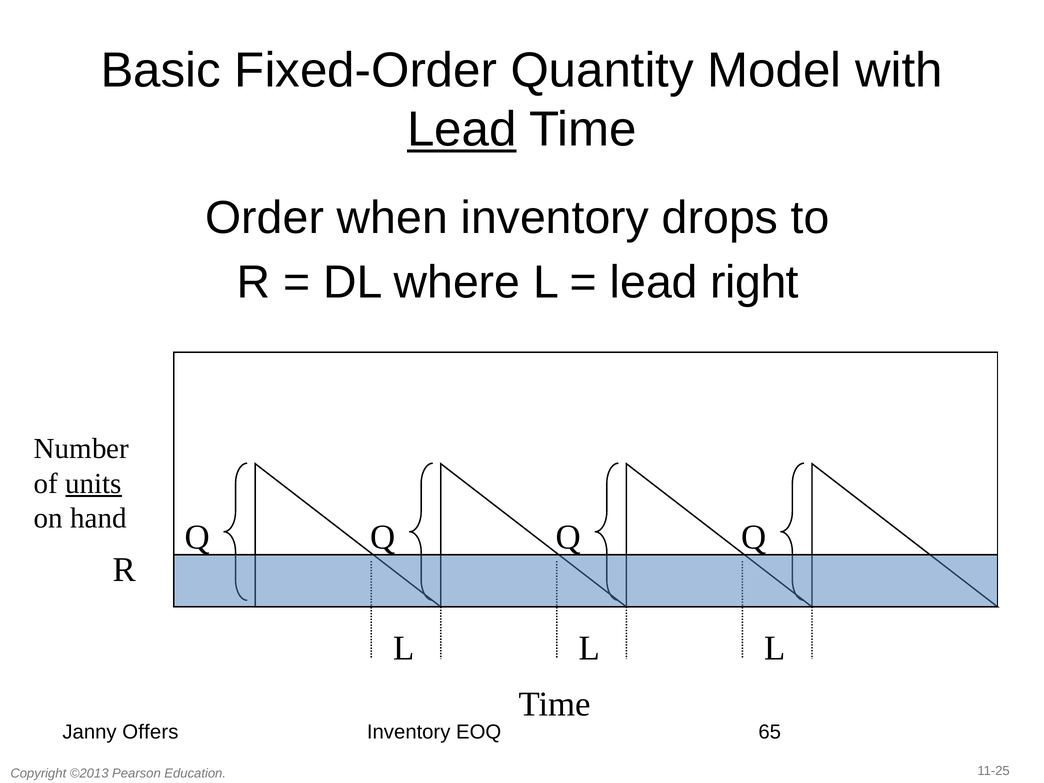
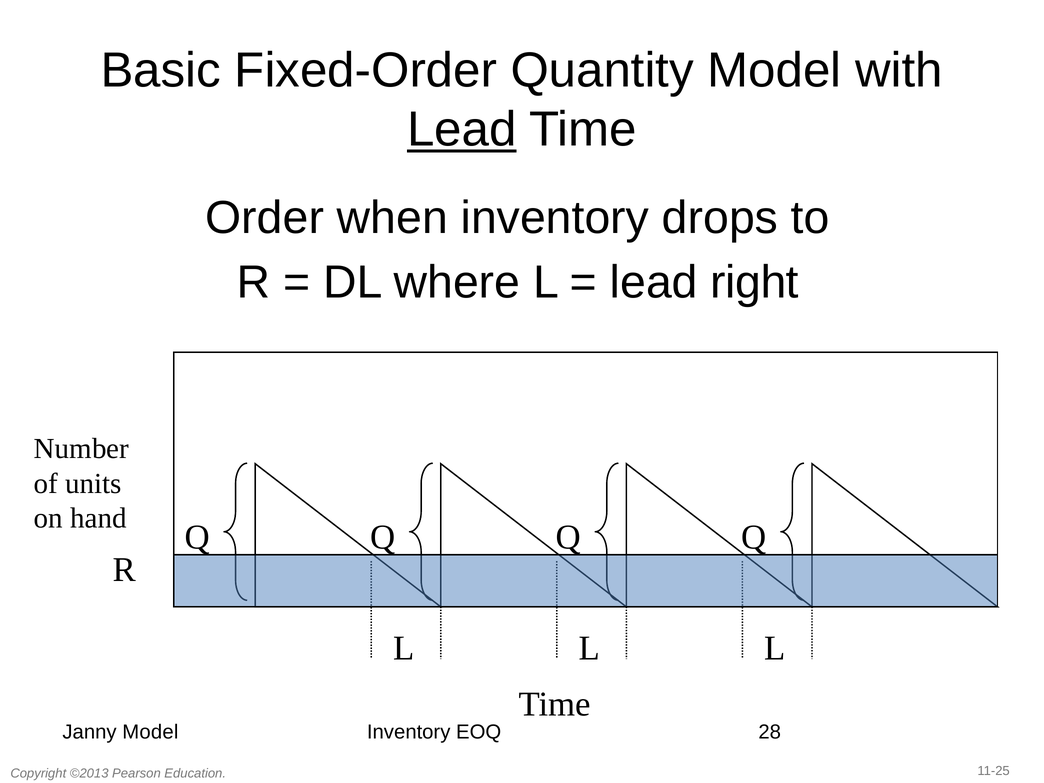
units underline: present -> none
Janny Offers: Offers -> Model
65: 65 -> 28
